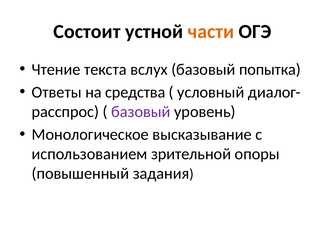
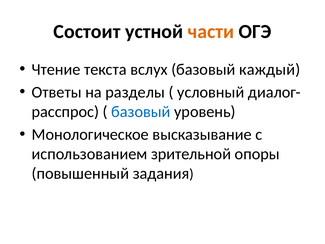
попытка: попытка -> каждый
средства: средства -> разделы
базовый at (141, 112) colour: purple -> blue
